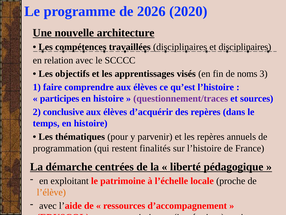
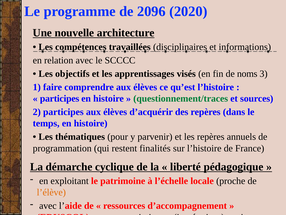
2026: 2026 -> 2096
et disciplinaires: disciplinaires -> informations
questionnement/traces colour: purple -> green
2 conclusive: conclusive -> participes
centrées: centrées -> cyclique
